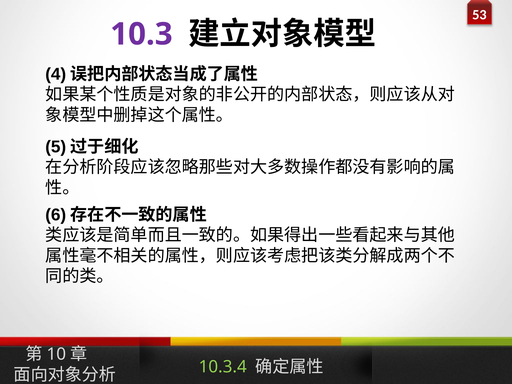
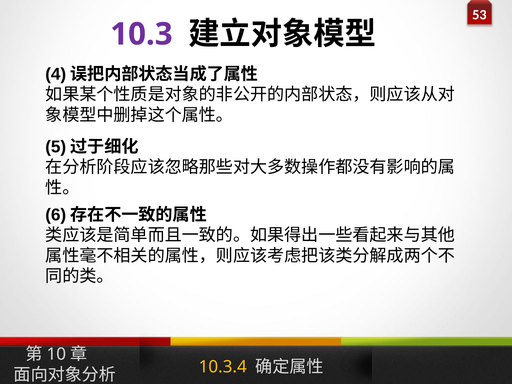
10.3.4 colour: light green -> yellow
